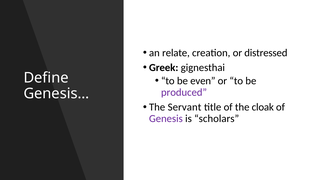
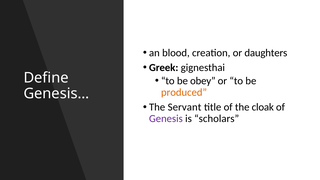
relate: relate -> blood
distressed: distressed -> daughters
even: even -> obey
produced colour: purple -> orange
